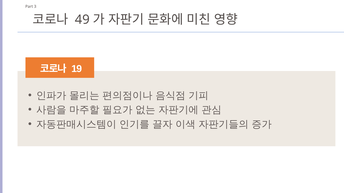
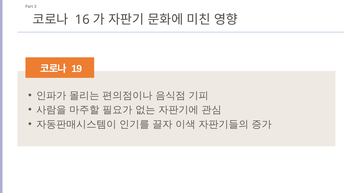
49: 49 -> 16
